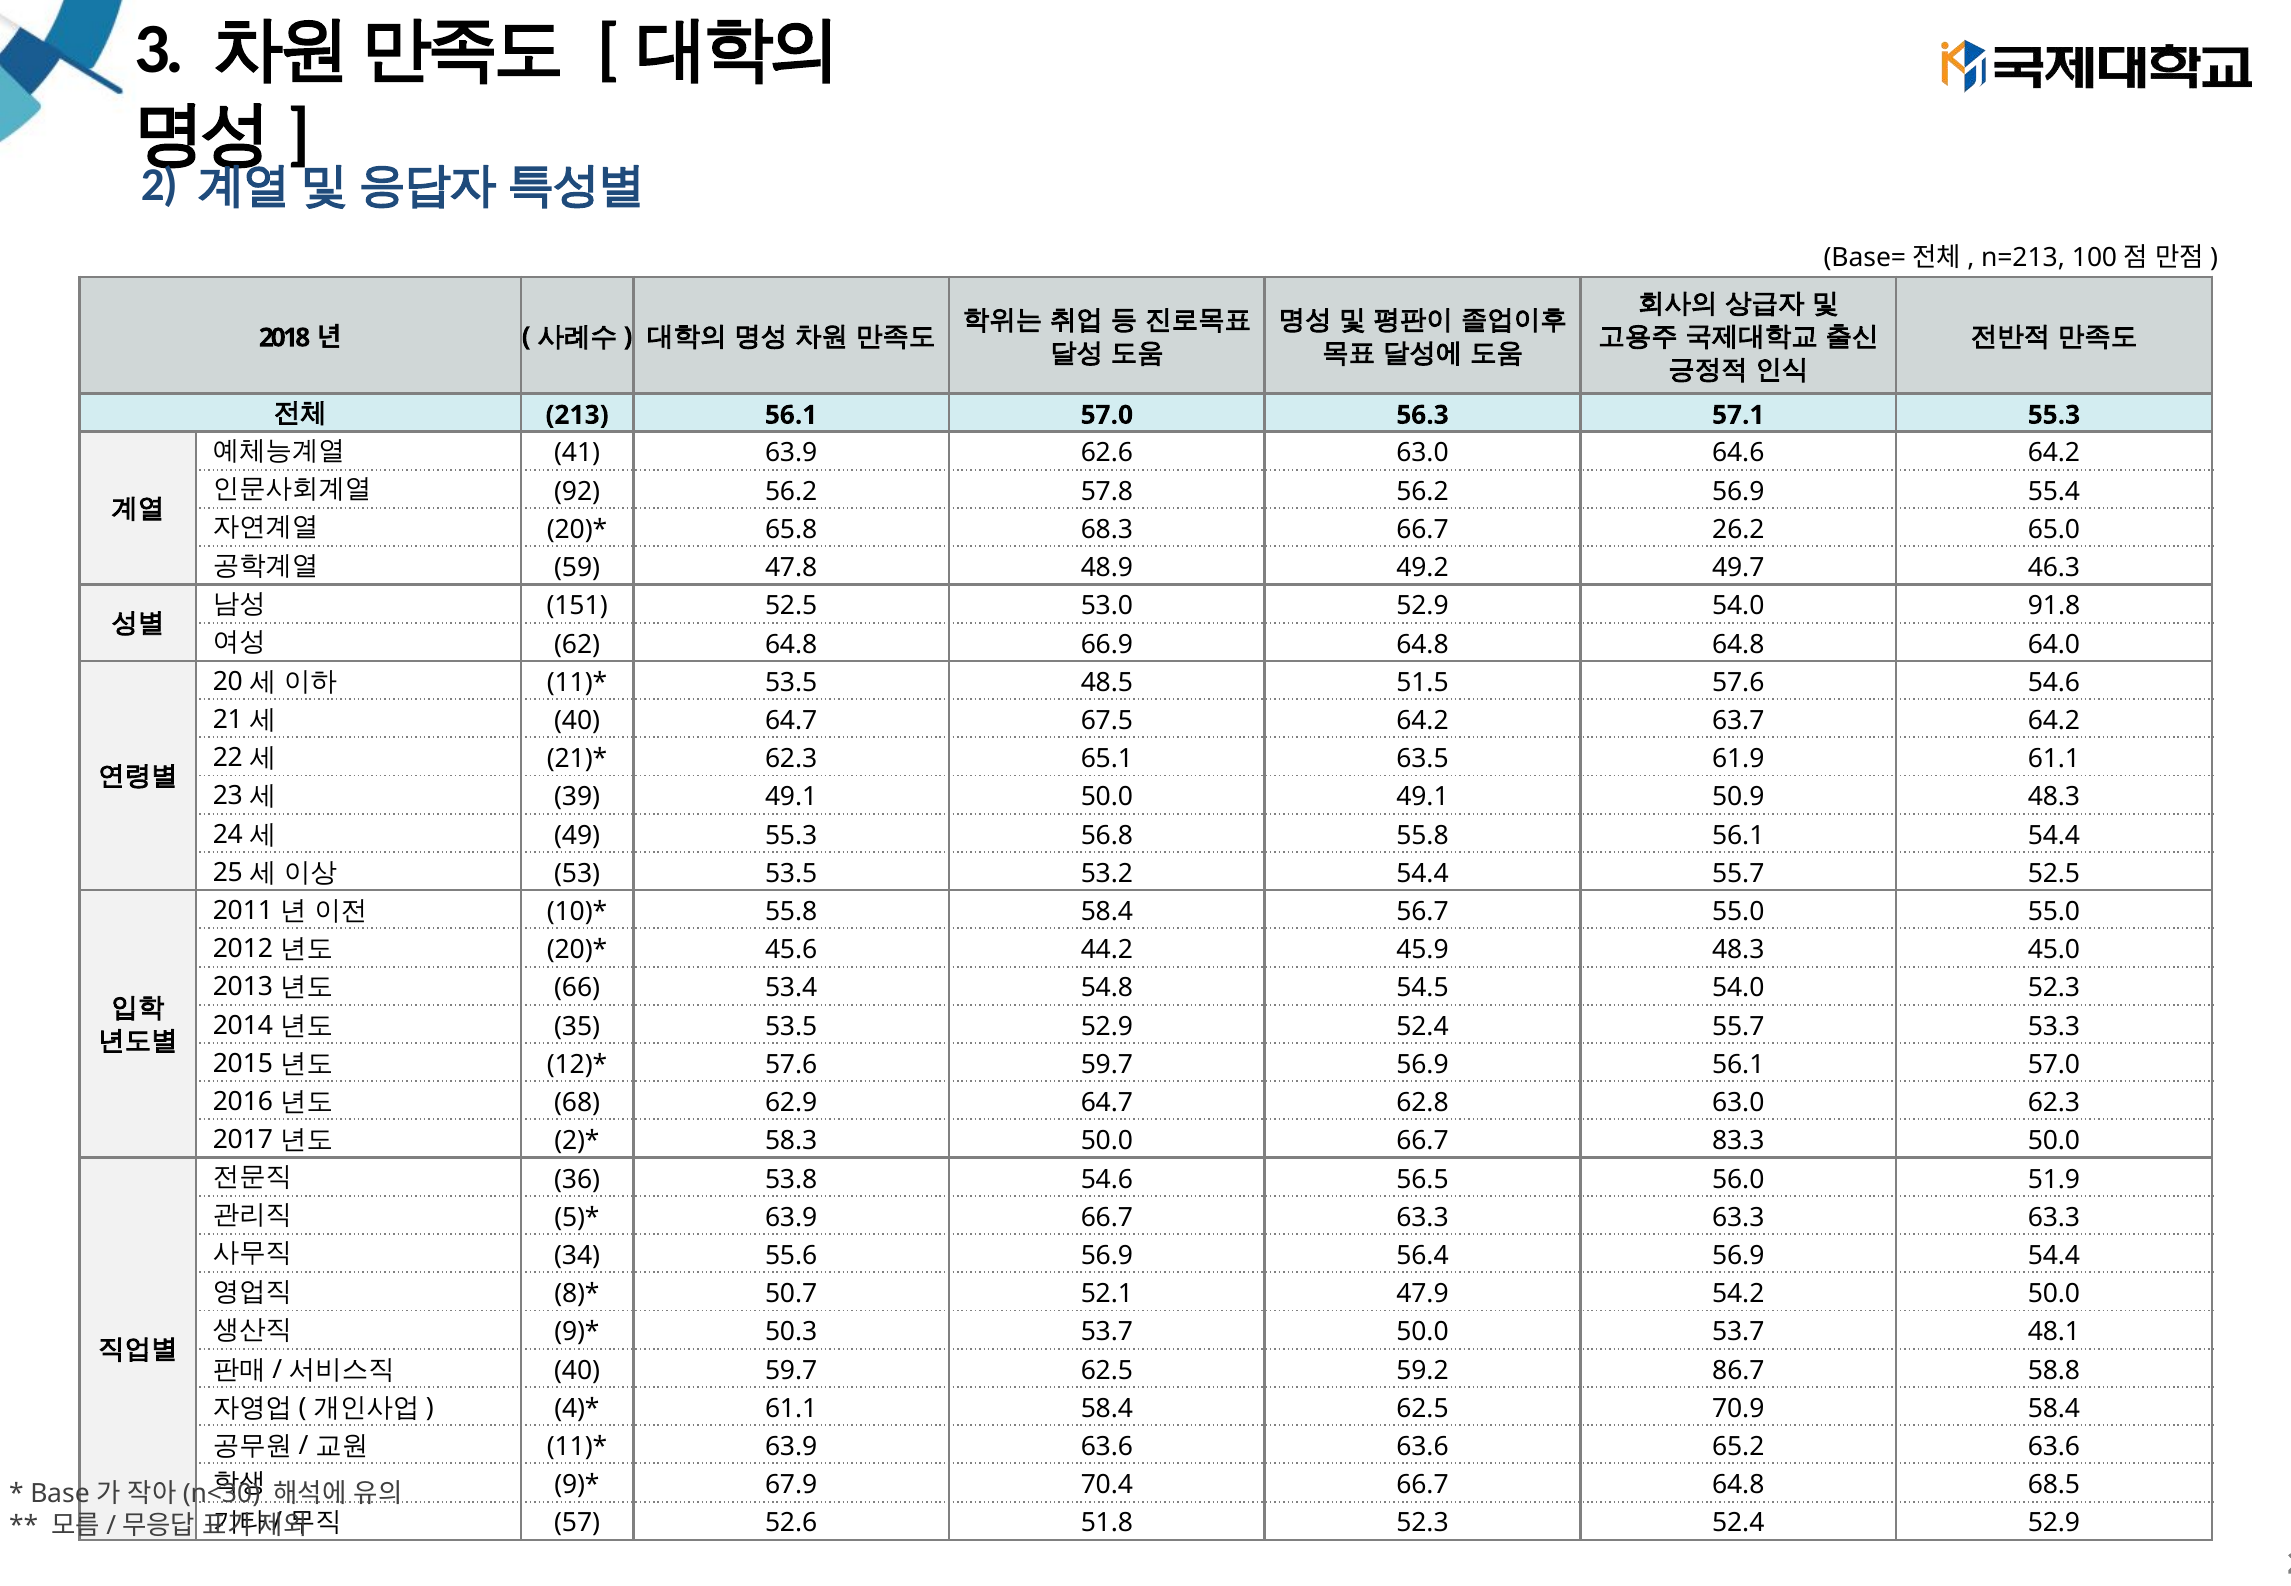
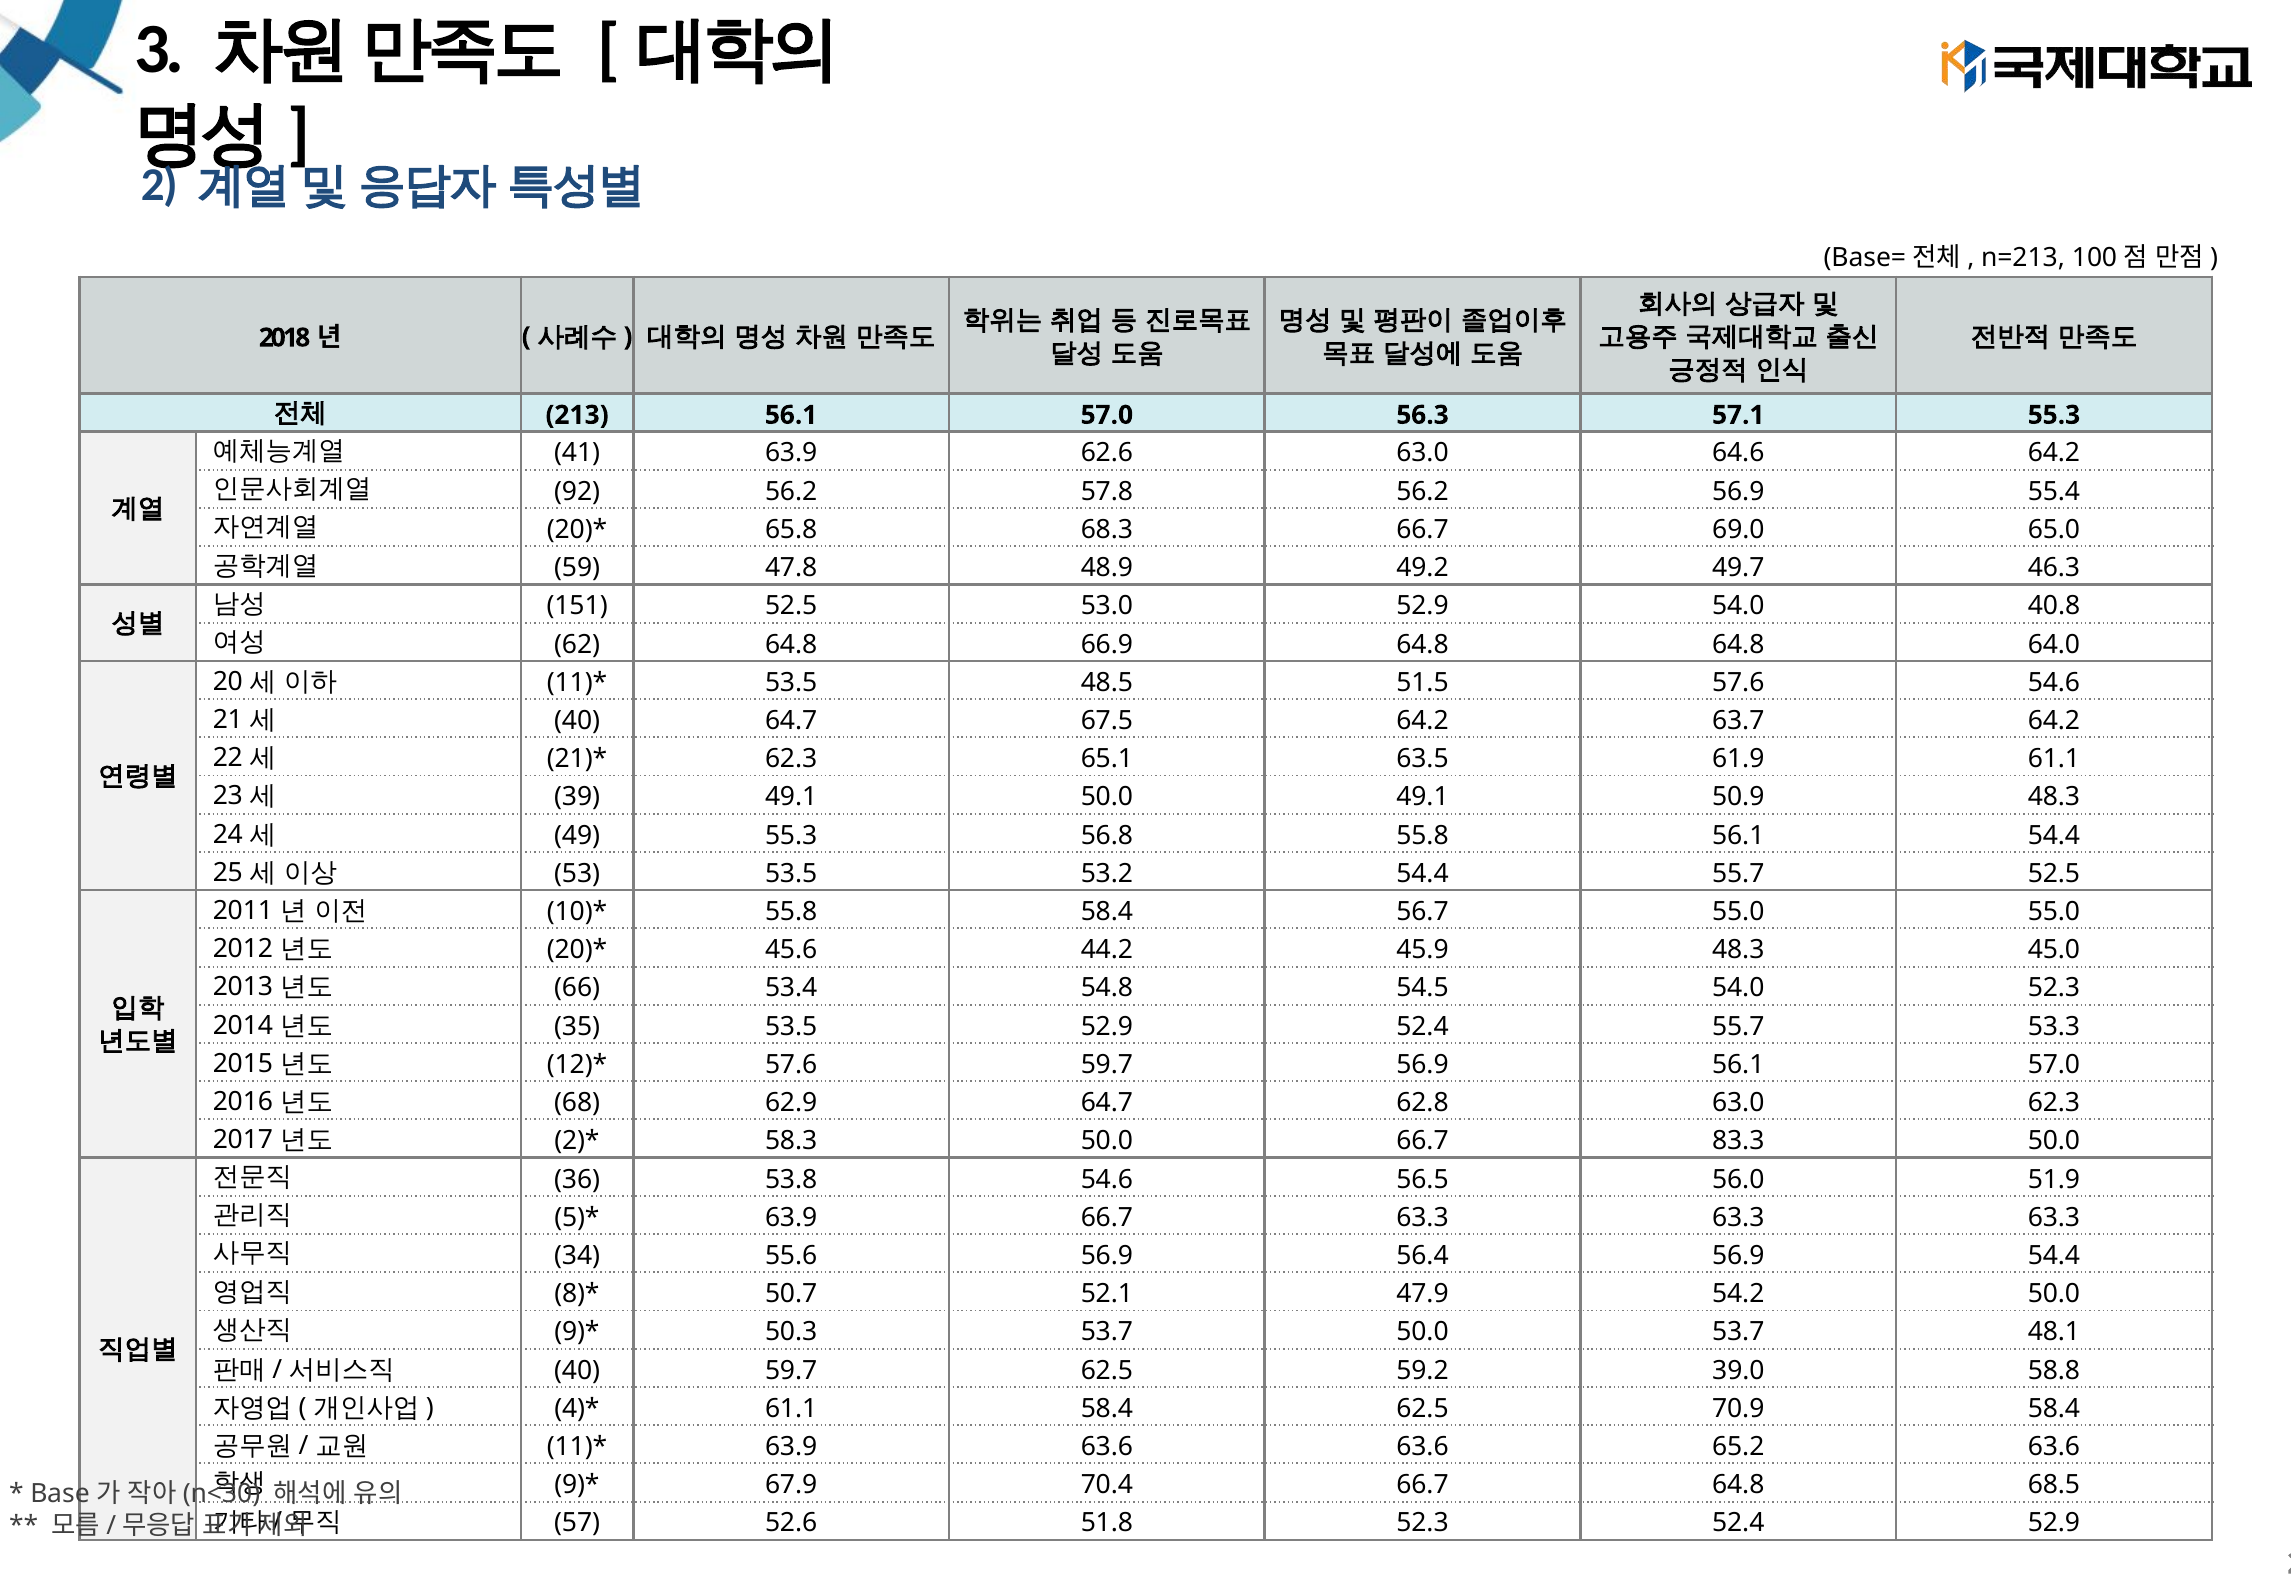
26.2: 26.2 -> 69.0
91.8: 91.8 -> 40.8
86.7: 86.7 -> 39.0
